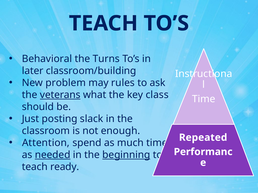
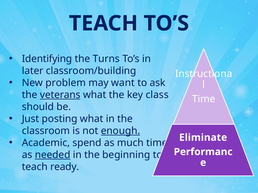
Behavioral: Behavioral -> Identifying
rules: rules -> want
posting slack: slack -> what
enough underline: none -> present
Repeated: Repeated -> Eliminate
Attention: Attention -> Academic
beginning underline: present -> none
